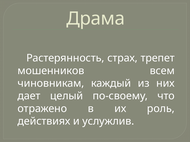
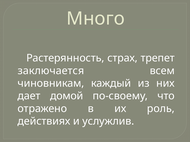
Драма: Драма -> Много
мошенников: мошенников -> заключается
целый: целый -> домой
